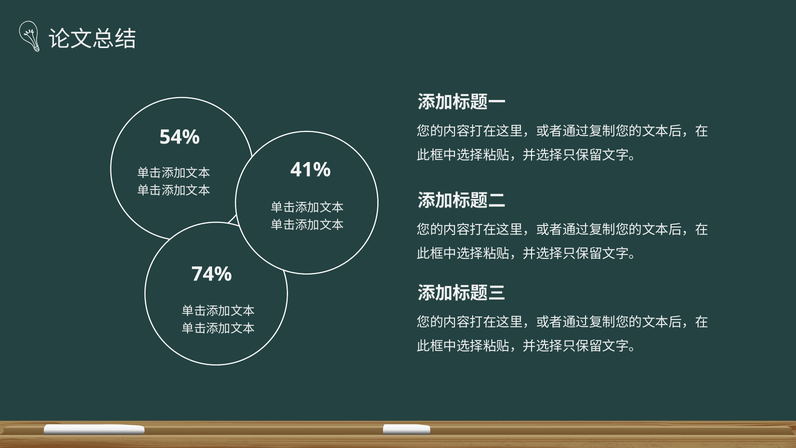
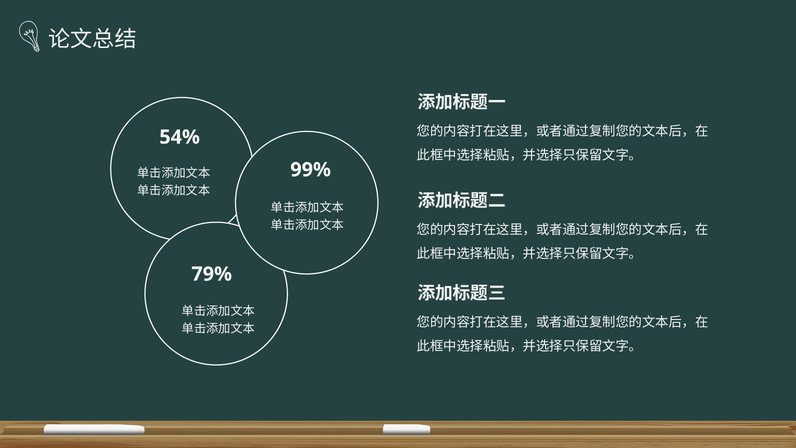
41%: 41% -> 99%
74%: 74% -> 79%
